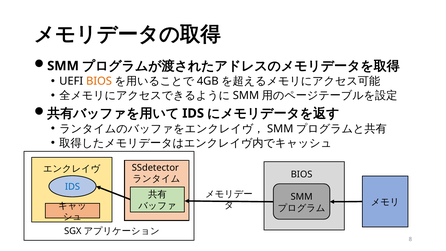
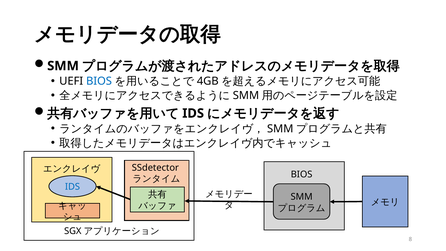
BIOS at (99, 81) colour: orange -> blue
